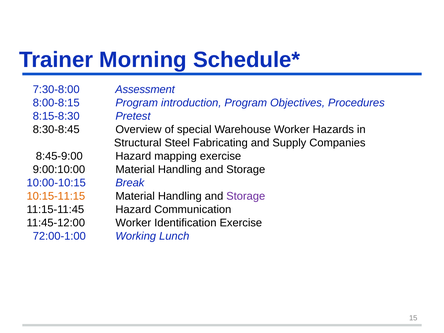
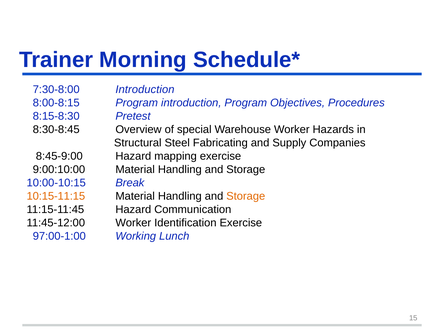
7:30-8:00 Assessment: Assessment -> Introduction
Storage at (246, 196) colour: purple -> orange
72:00-1:00: 72:00-1:00 -> 97:00-1:00
